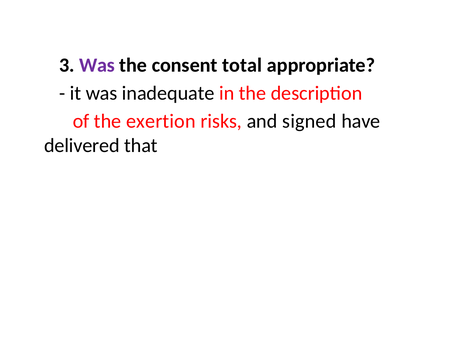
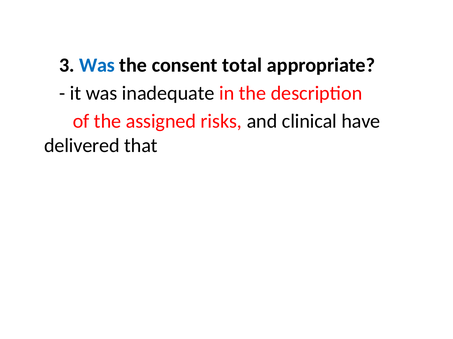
Was at (97, 65) colour: purple -> blue
exertion: exertion -> assigned
signed: signed -> clinical
